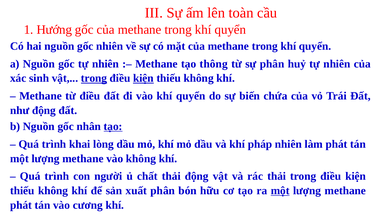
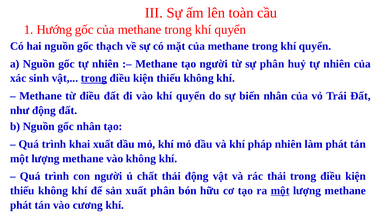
gốc nhiên: nhiên -> thạch
tạo thông: thông -> người
kiện at (143, 78) underline: present -> none
biến chứa: chứa -> nhân
tạo at (113, 126) underline: present -> none
khai lòng: lòng -> xuất
